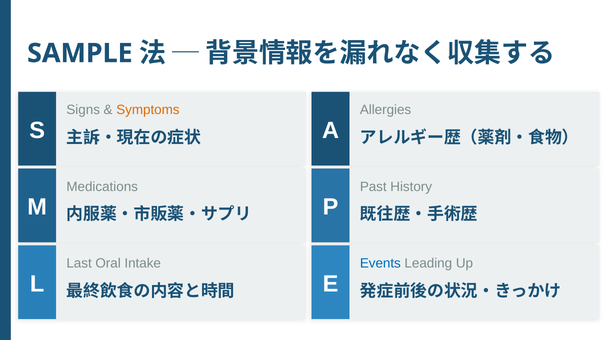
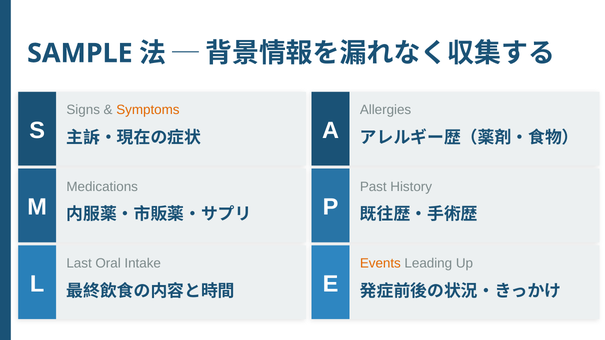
Events colour: blue -> orange
